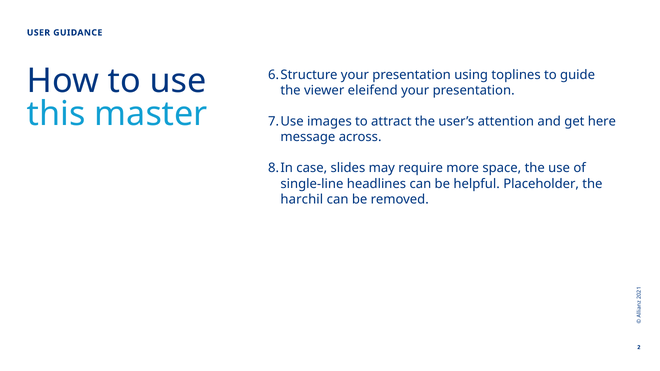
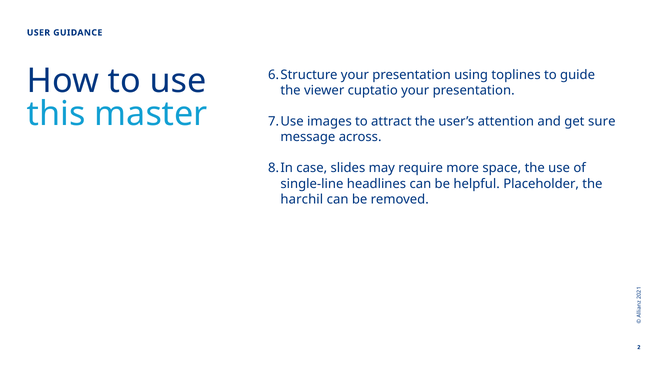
eleifend: eleifend -> cuptatio
here: here -> sure
